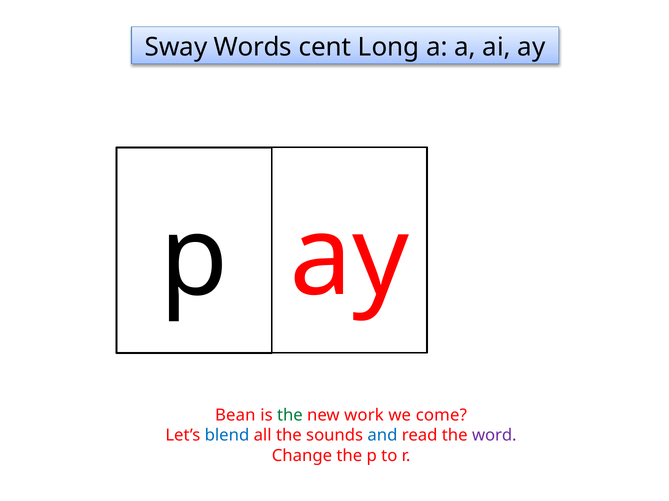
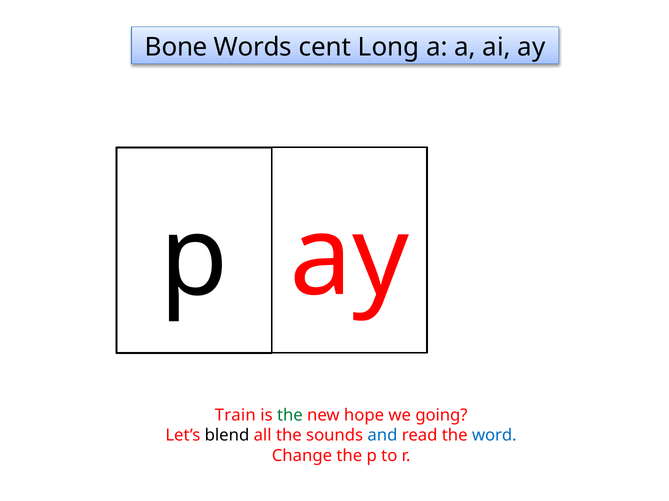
Sway: Sway -> Bone
Bean: Bean -> Train
work: work -> hope
come: come -> going
blend colour: blue -> black
word colour: purple -> blue
